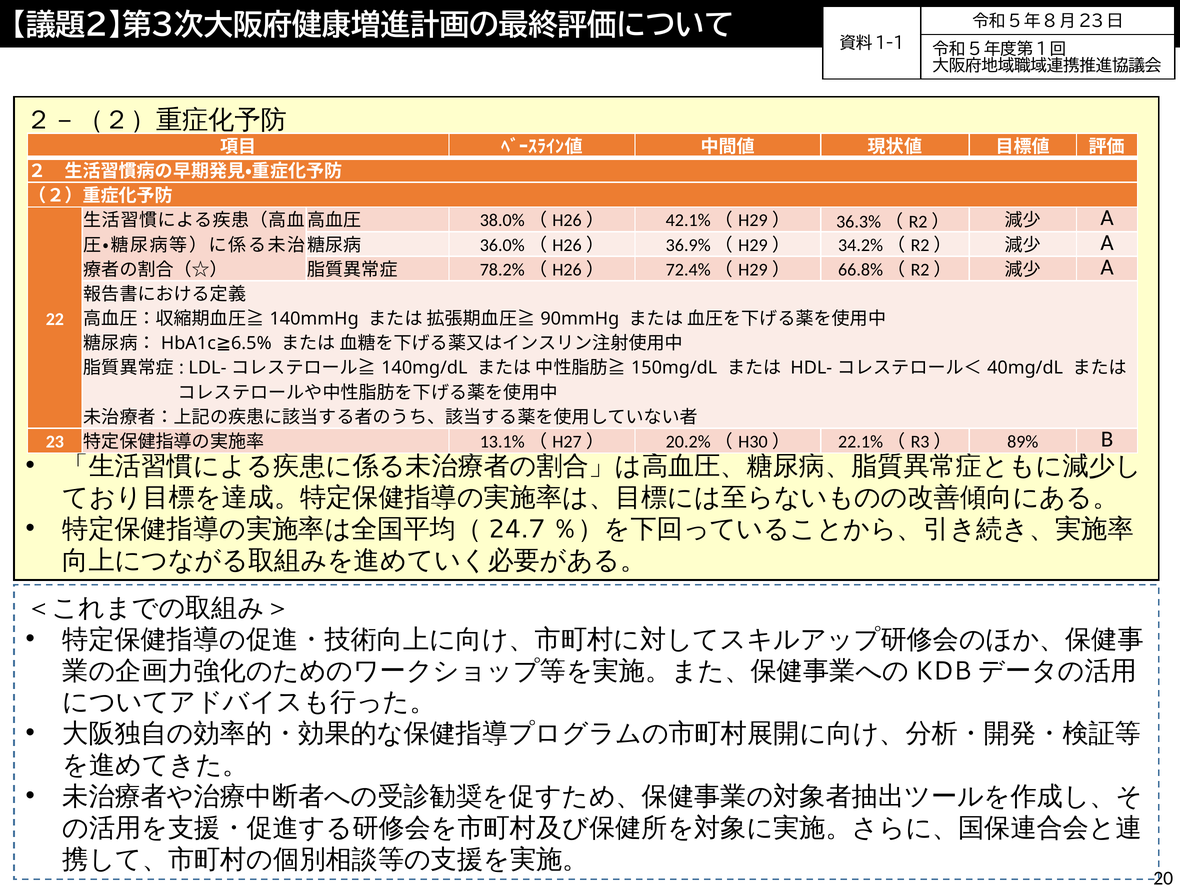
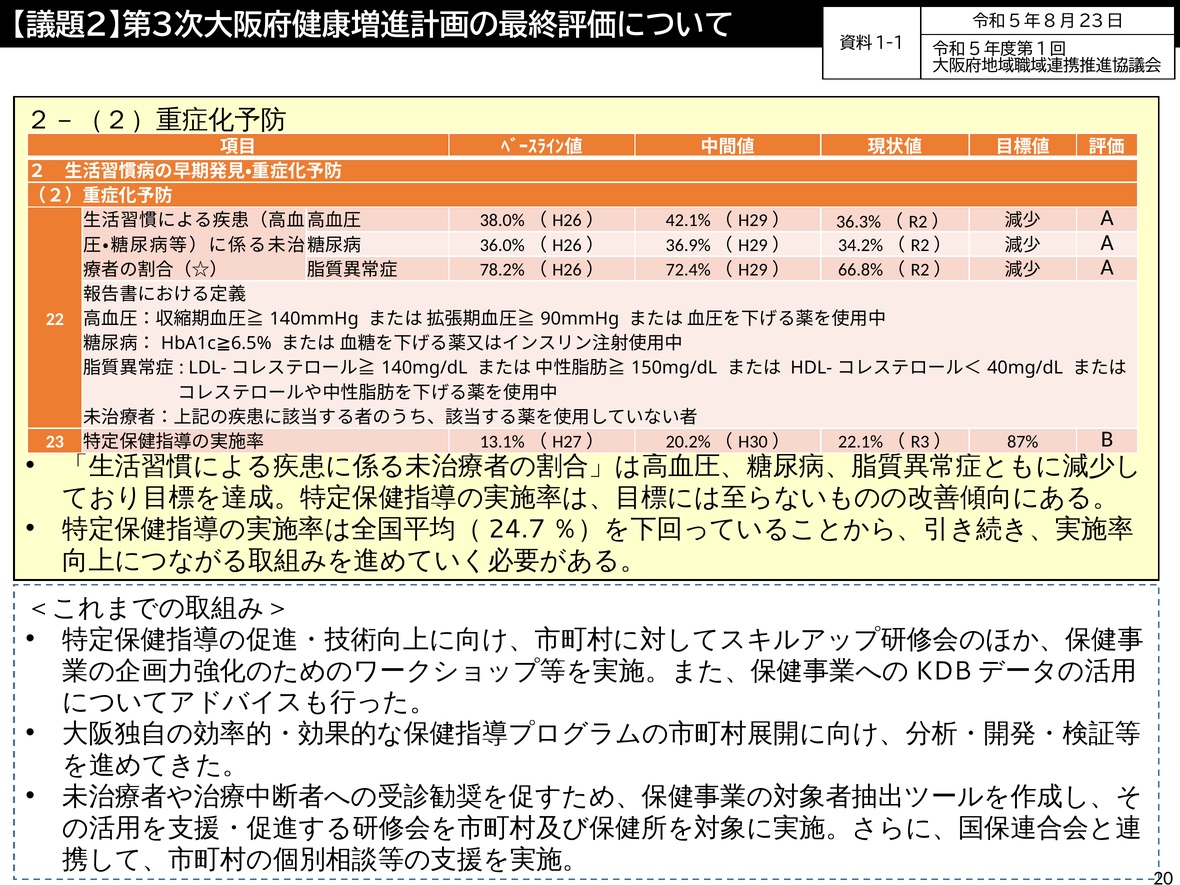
89%: 89% -> 87%
